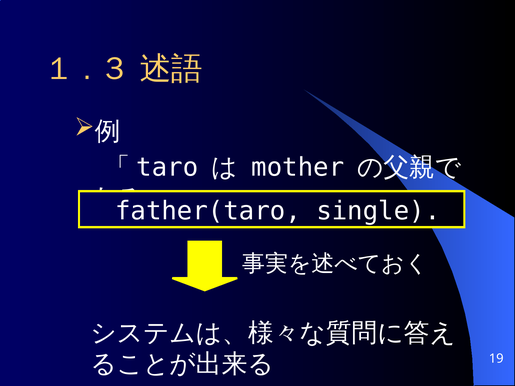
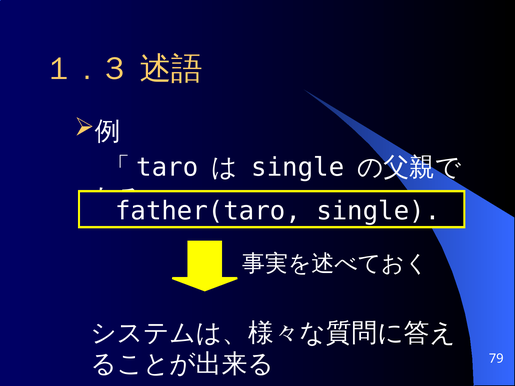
mother at (298, 167): mother -> single
19: 19 -> 79
